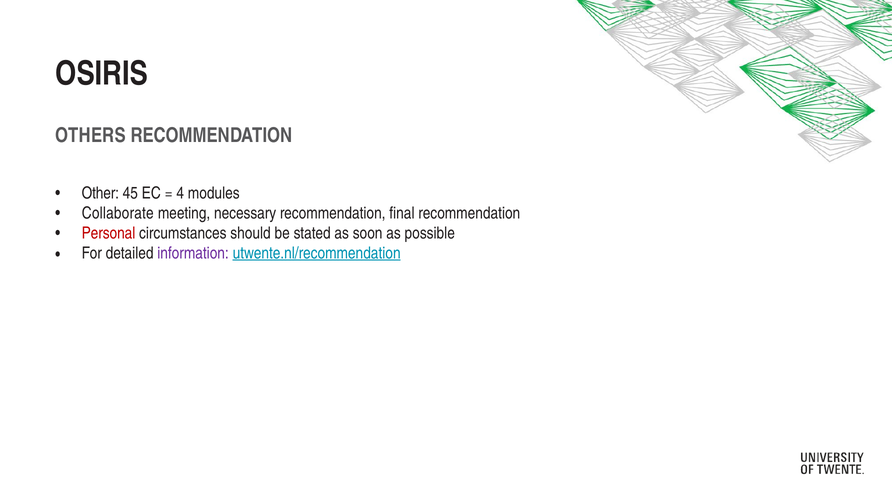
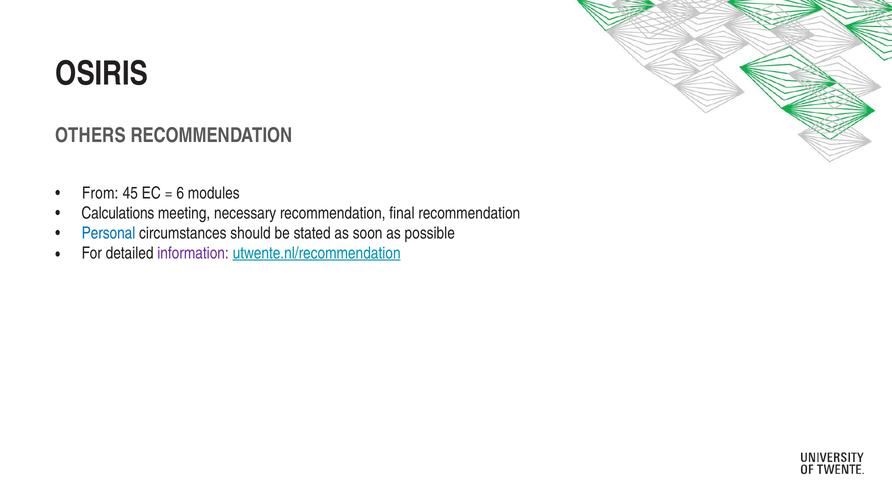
Other: Other -> From
4: 4 -> 6
Collaborate: Collaborate -> Calculations
Personal colour: red -> blue
